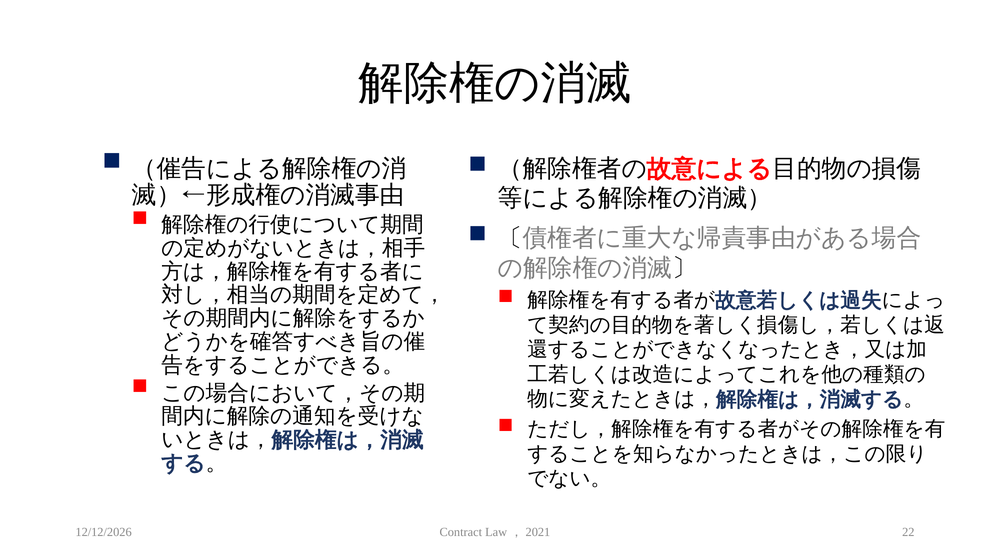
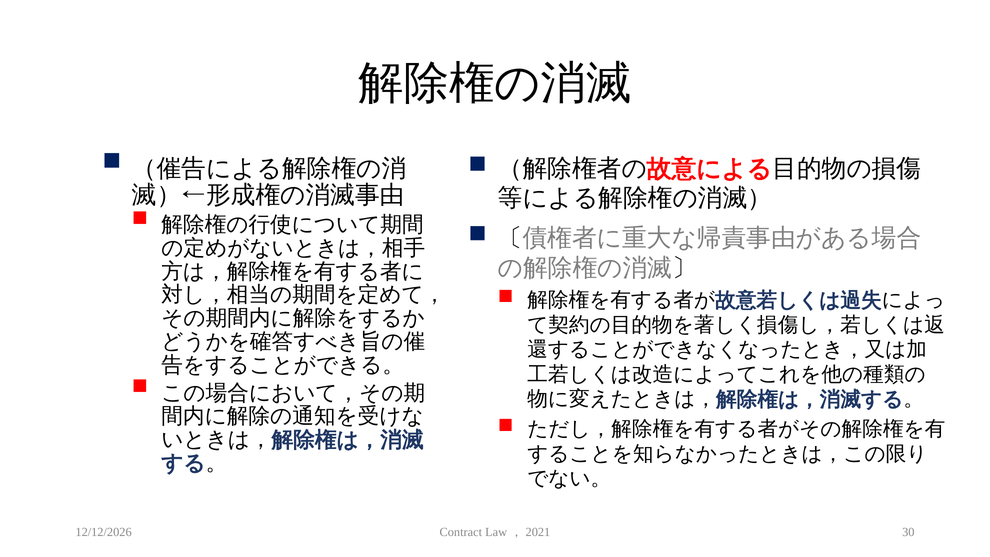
22: 22 -> 30
